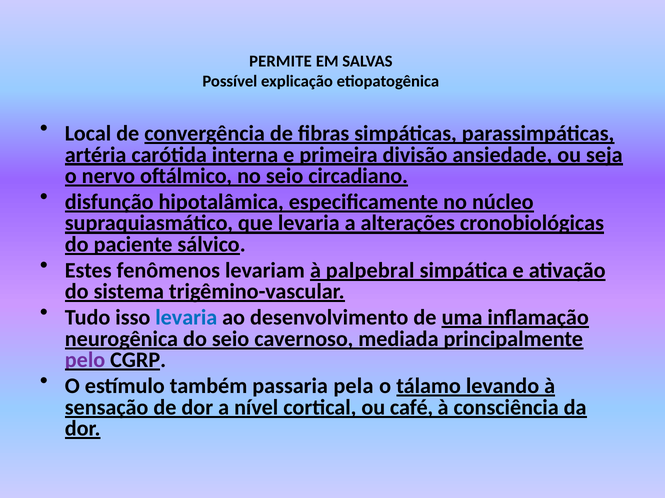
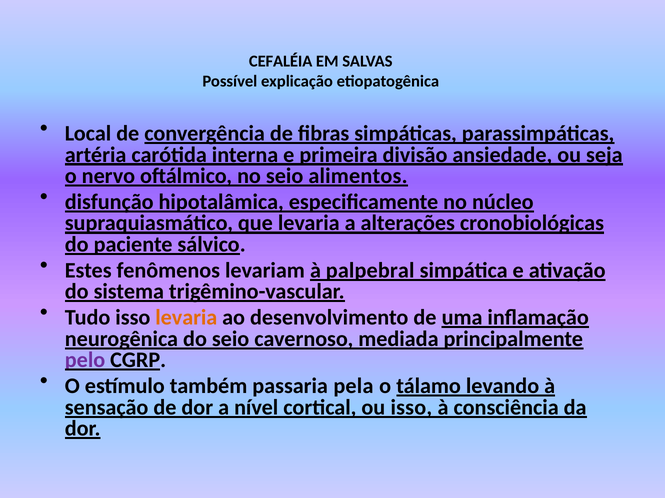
PERMITE: PERMITE -> CEFALÉIA
circadiano: circadiano -> alimentos
levaria at (186, 318) colour: blue -> orange
ou café: café -> isso
